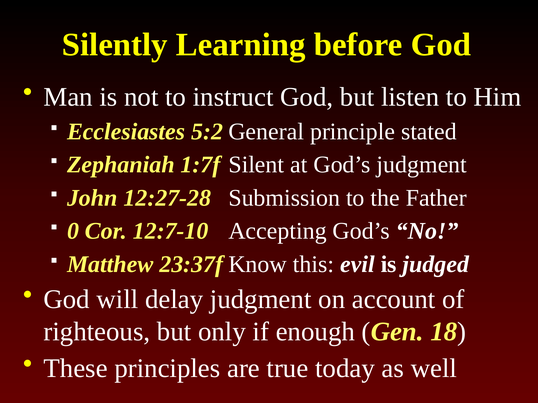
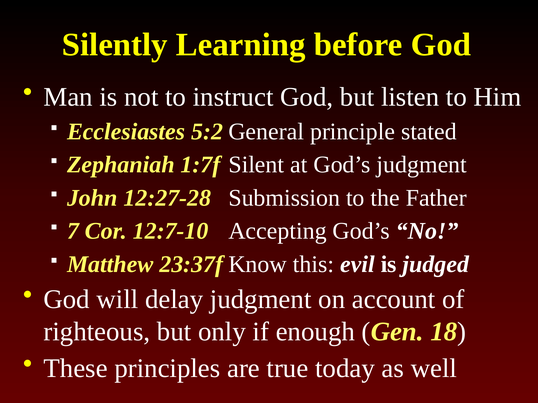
0: 0 -> 7
